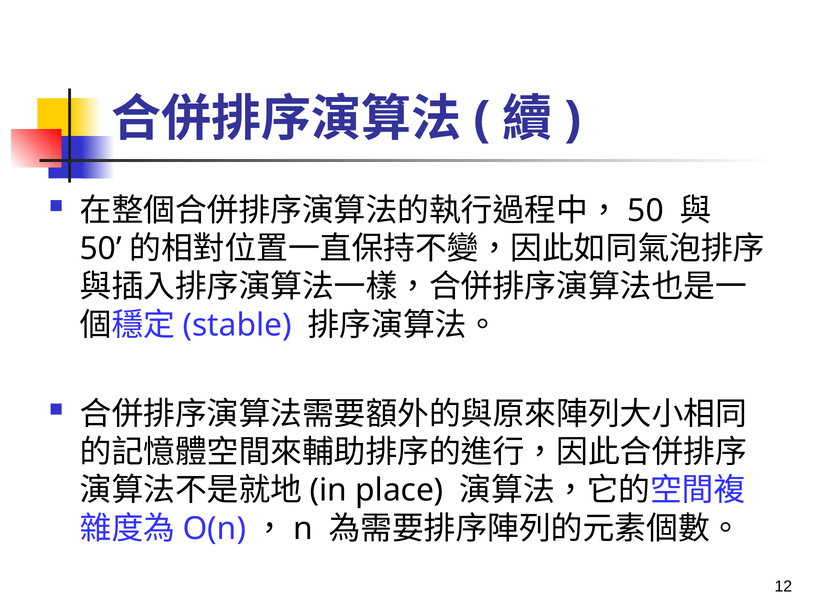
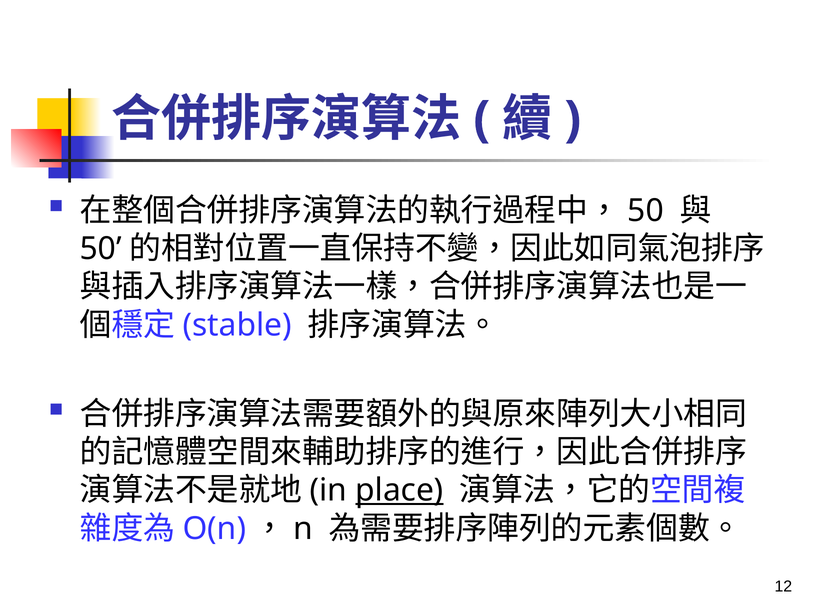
place underline: none -> present
